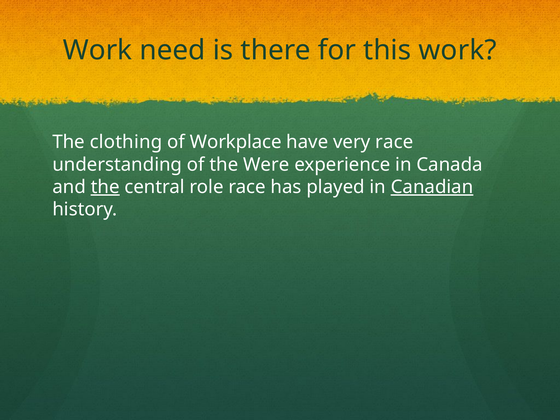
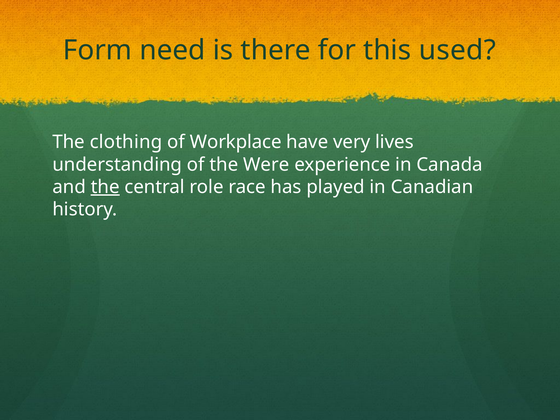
Work at (98, 50): Work -> Form
this work: work -> used
very race: race -> lives
Canadian underline: present -> none
